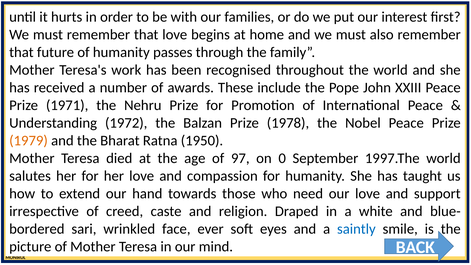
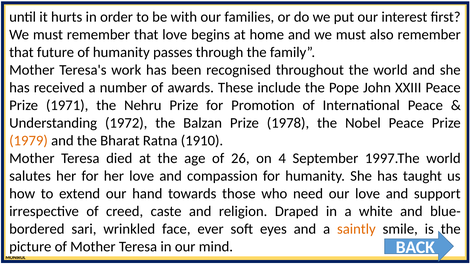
1950: 1950 -> 1910
97: 97 -> 26
0: 0 -> 4
saintly colour: blue -> orange
